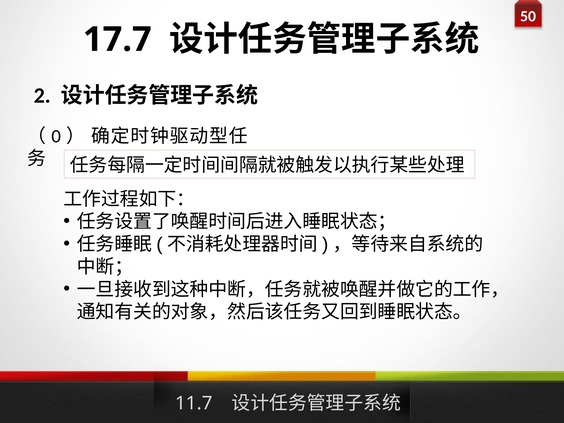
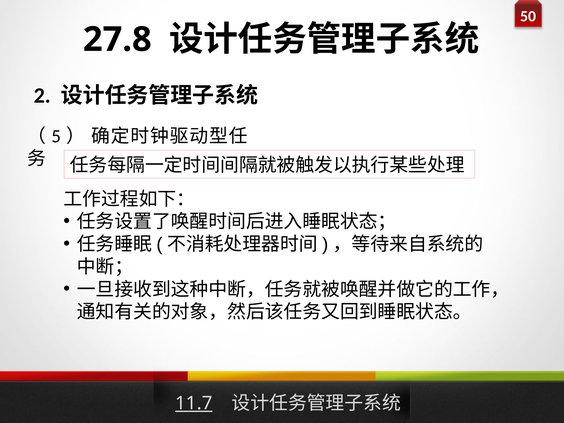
17.7: 17.7 -> 27.8
0: 0 -> 5
11.7 underline: none -> present
